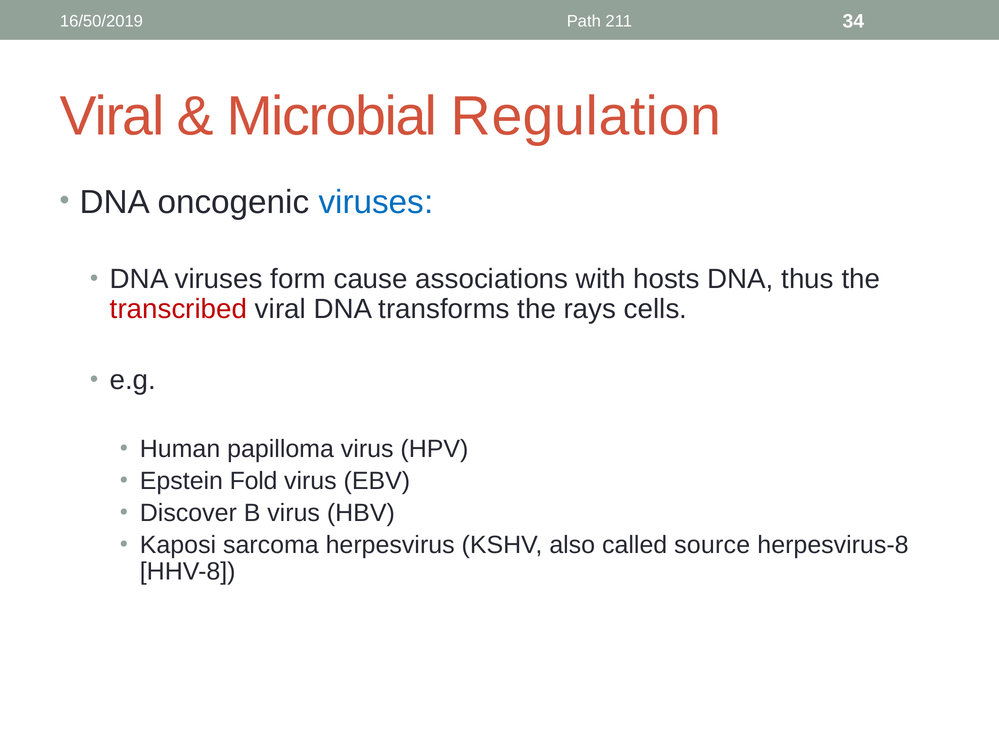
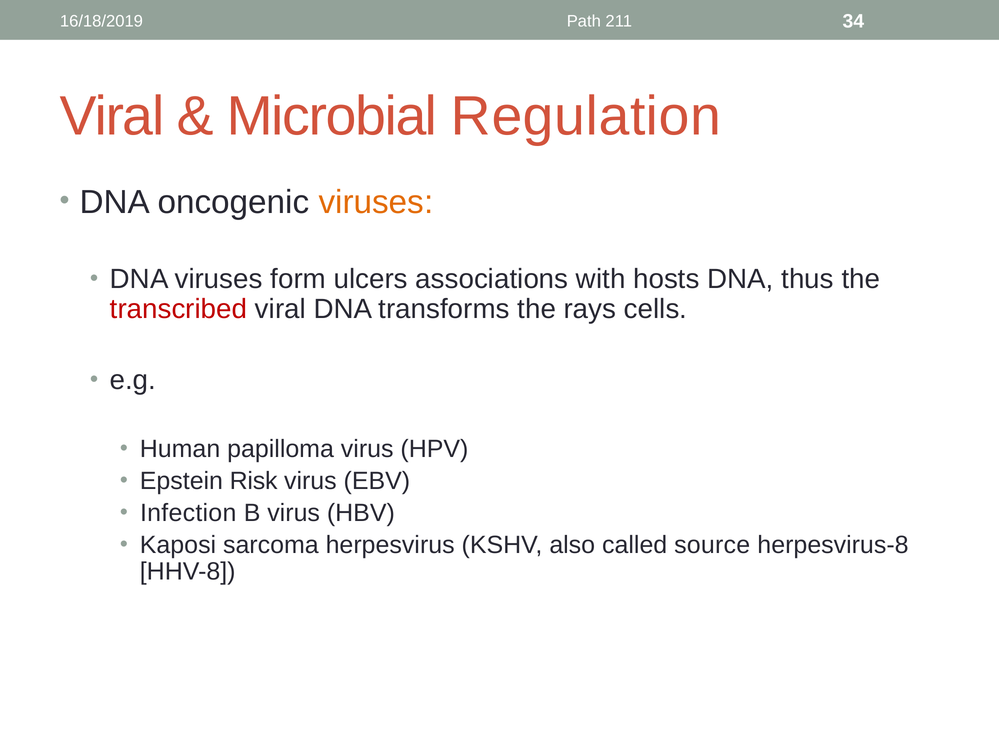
16/50/2019: 16/50/2019 -> 16/18/2019
viruses at (376, 202) colour: blue -> orange
cause: cause -> ulcers
Fold: Fold -> Risk
Discover: Discover -> Infection
